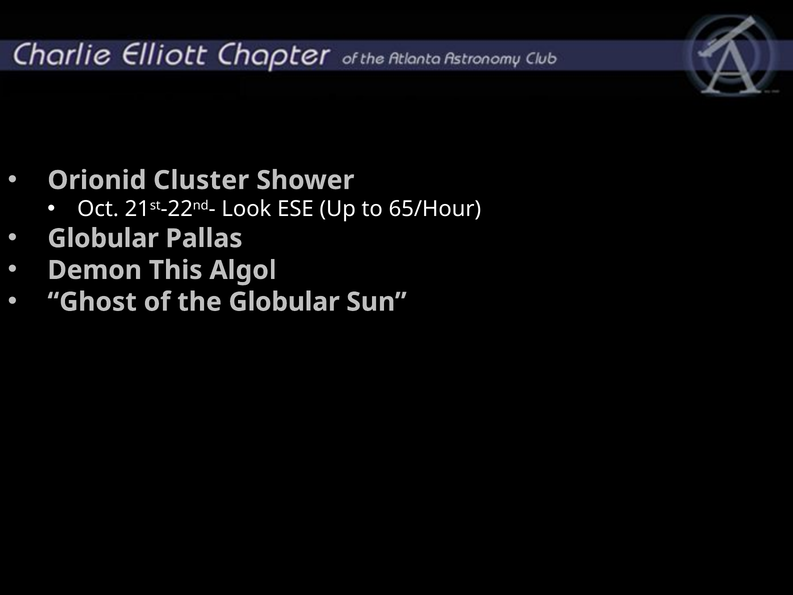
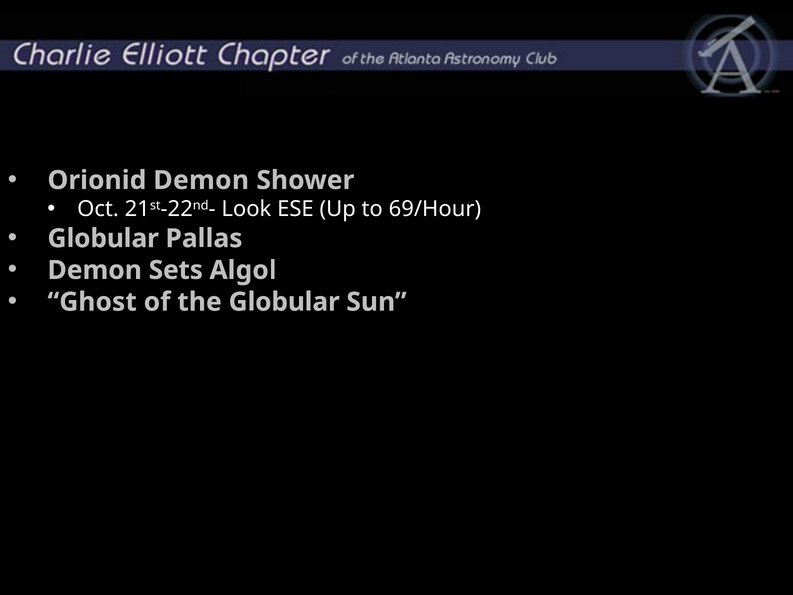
Orionid Cluster: Cluster -> Demon
65/Hour: 65/Hour -> 69/Hour
Demon This: This -> Sets
